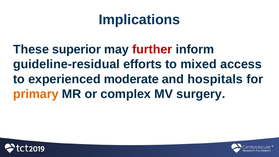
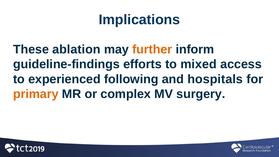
superior: superior -> ablation
further colour: red -> orange
guideline-residual: guideline-residual -> guideline-findings
moderate: moderate -> following
